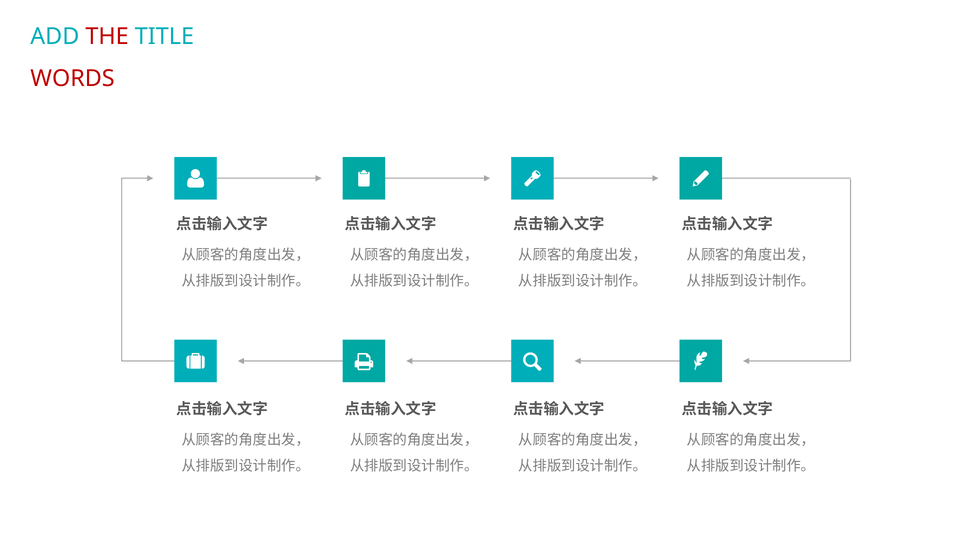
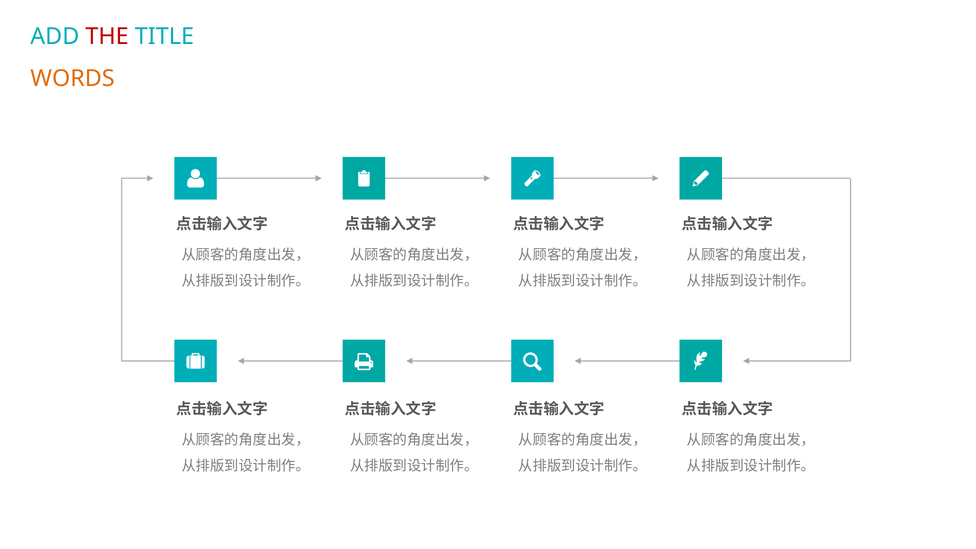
WORDS colour: red -> orange
